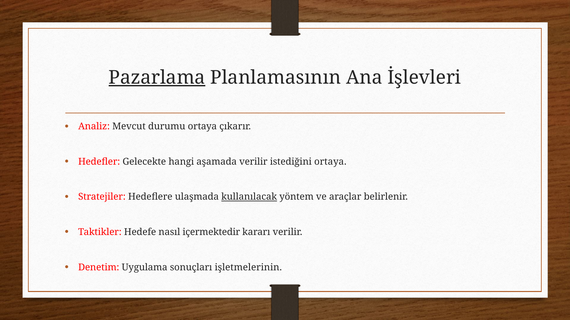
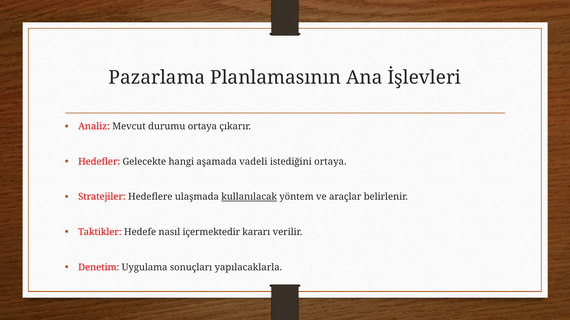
Pazarlama underline: present -> none
aşamada verilir: verilir -> vadeli
işletmelerinin: işletmelerinin -> yapılacaklarla
